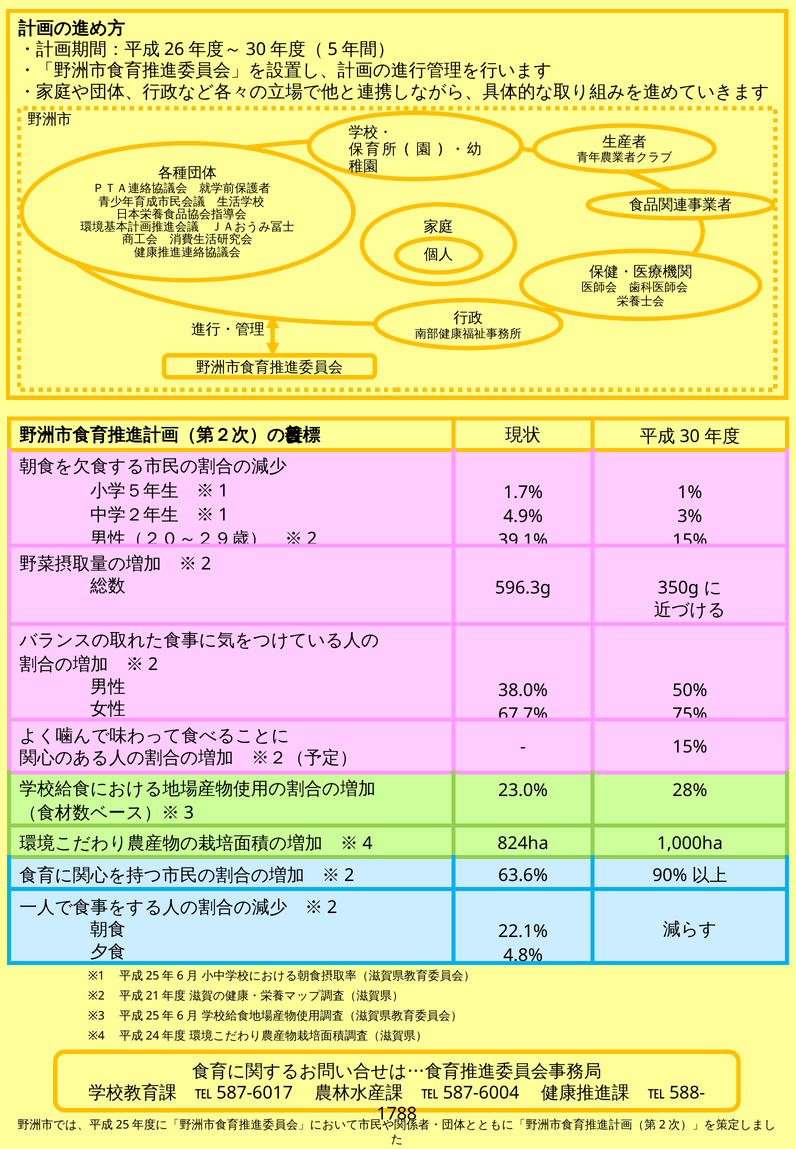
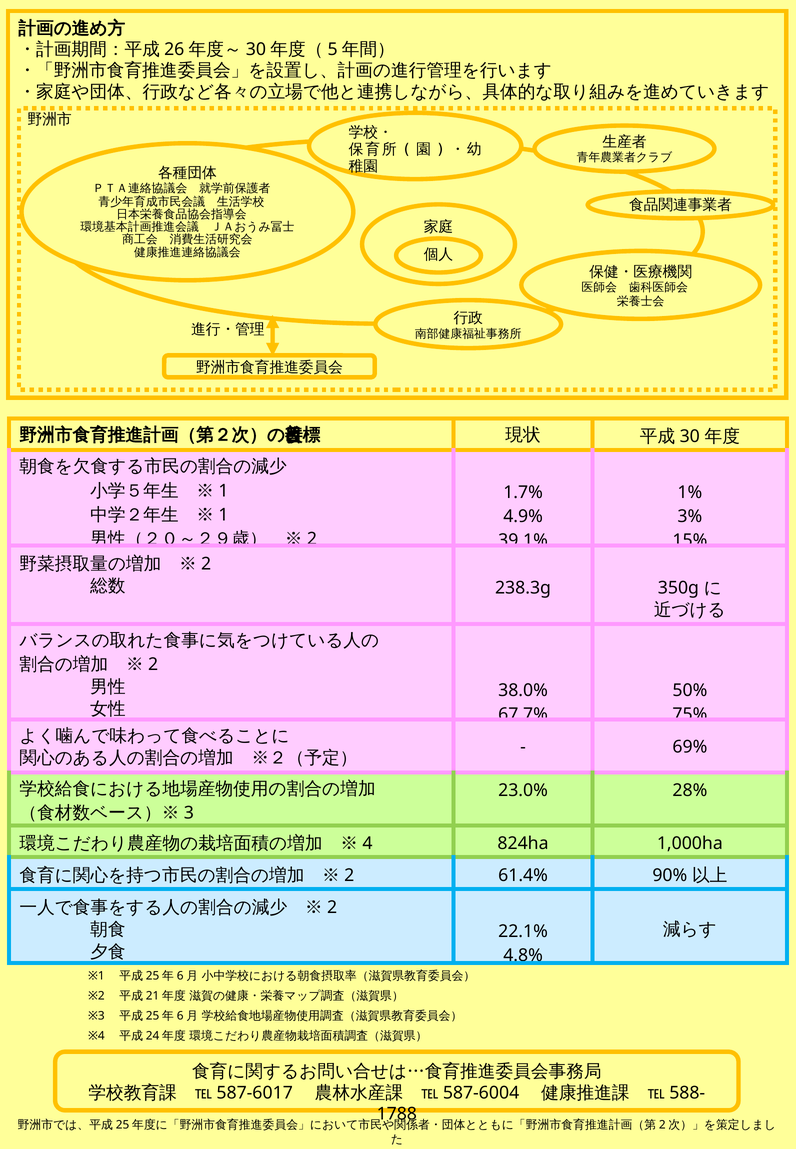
596.3g: 596.3g -> 238.3g
15% at (690, 747): 15% -> 69%
63.6%: 63.6% -> 61.4%
